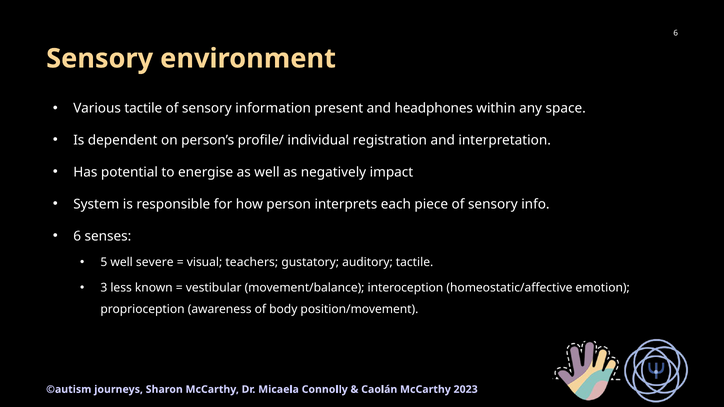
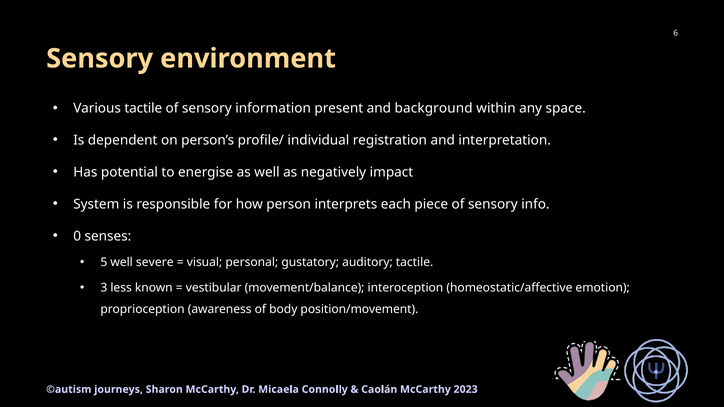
headphones: headphones -> background
6 at (77, 236): 6 -> 0
teachers: teachers -> personal
